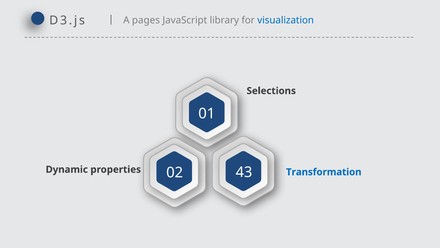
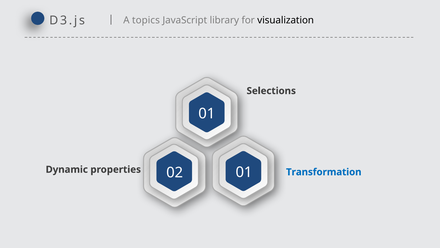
pages: pages -> topics
visualization colour: blue -> black
43 at (244, 172): 43 -> 01
